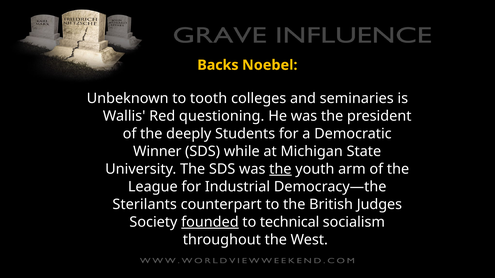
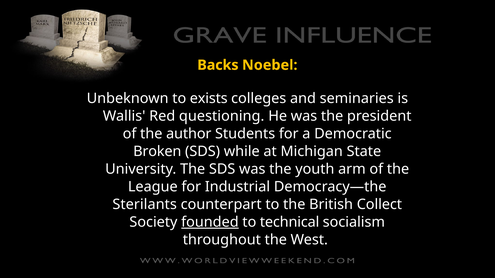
tooth: tooth -> exists
deeply: deeply -> author
Winner: Winner -> Broken
the at (280, 169) underline: present -> none
Judges: Judges -> Collect
